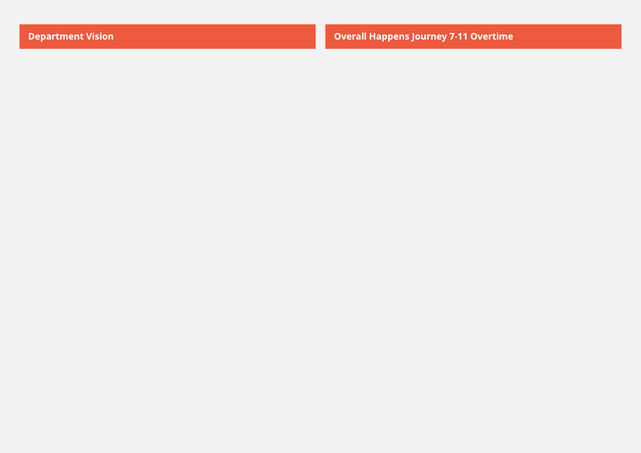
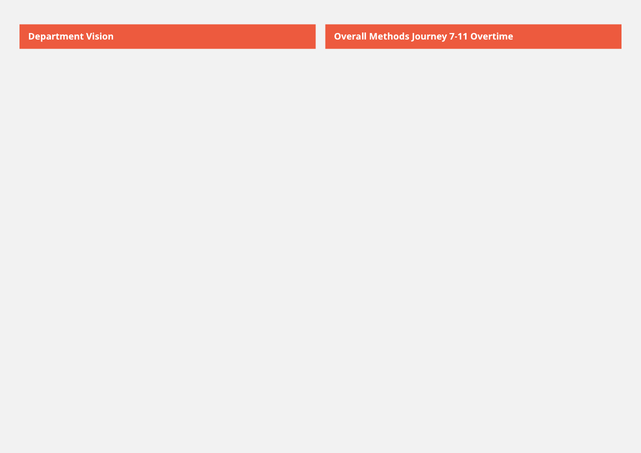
Happens: Happens -> Methods
